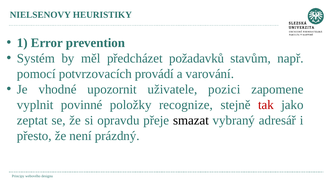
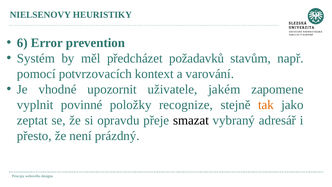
1: 1 -> 6
provádí: provádí -> kontext
pozici: pozici -> jakém
tak colour: red -> orange
